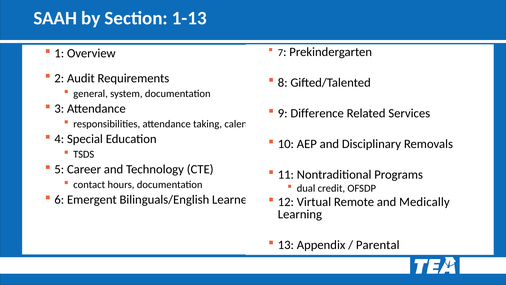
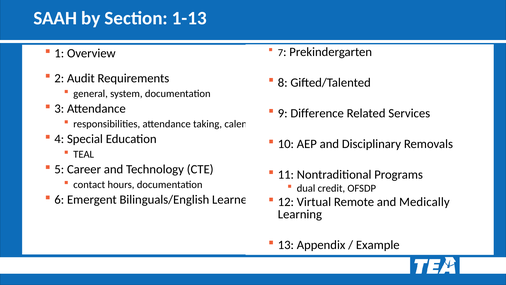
TSDS: TSDS -> TEAL
Parental: Parental -> Example
